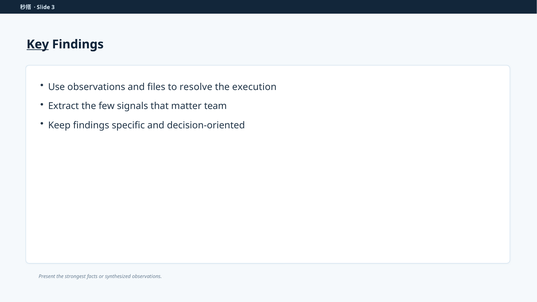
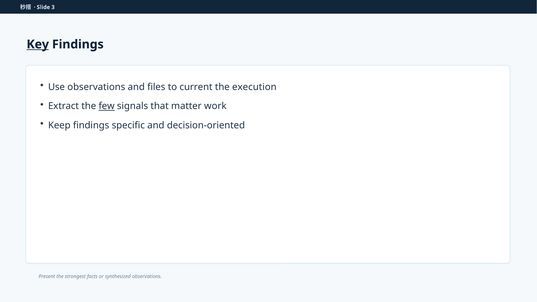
resolve: resolve -> current
few underline: none -> present
team: team -> work
